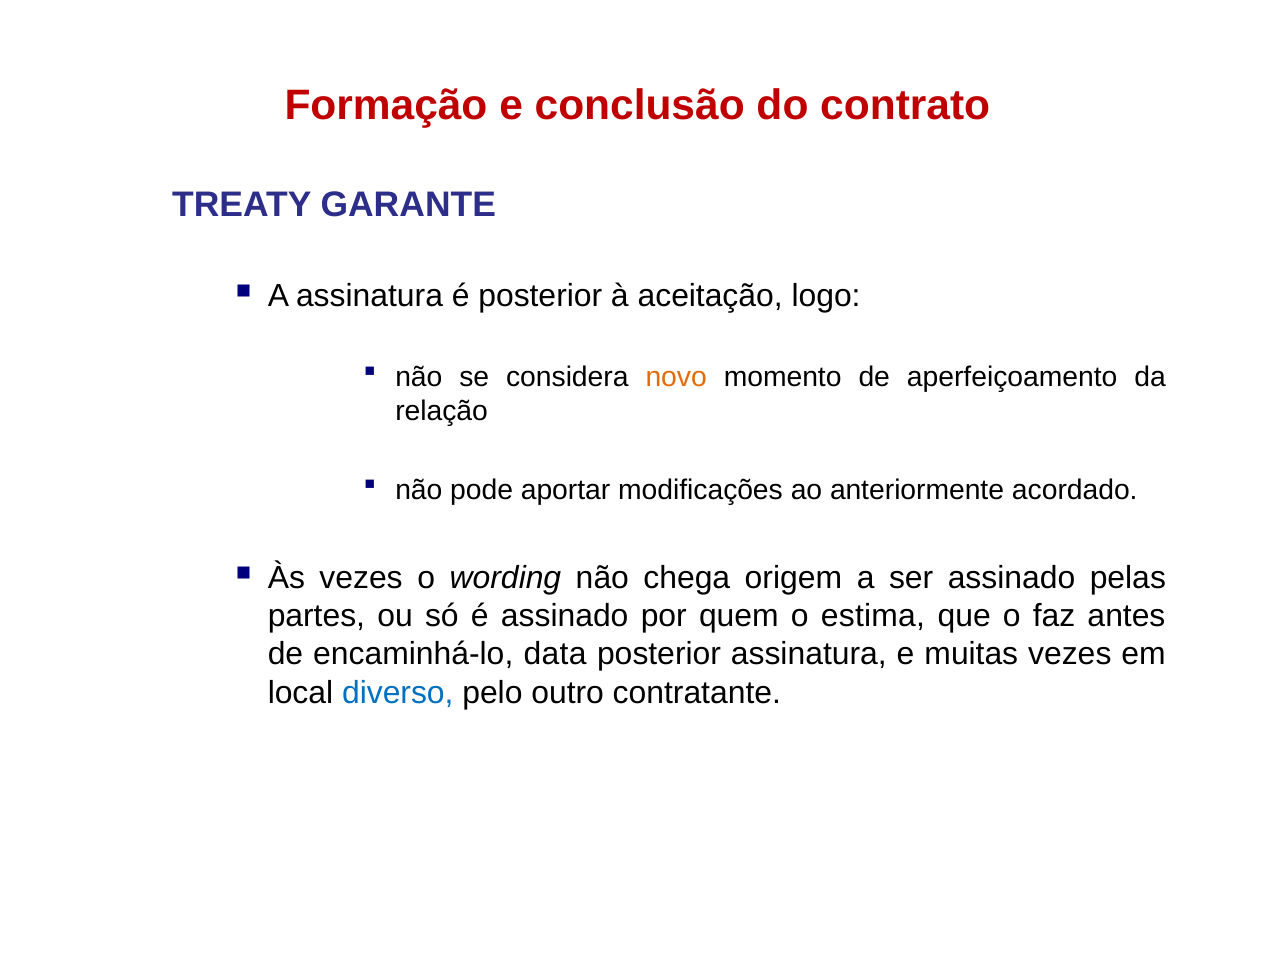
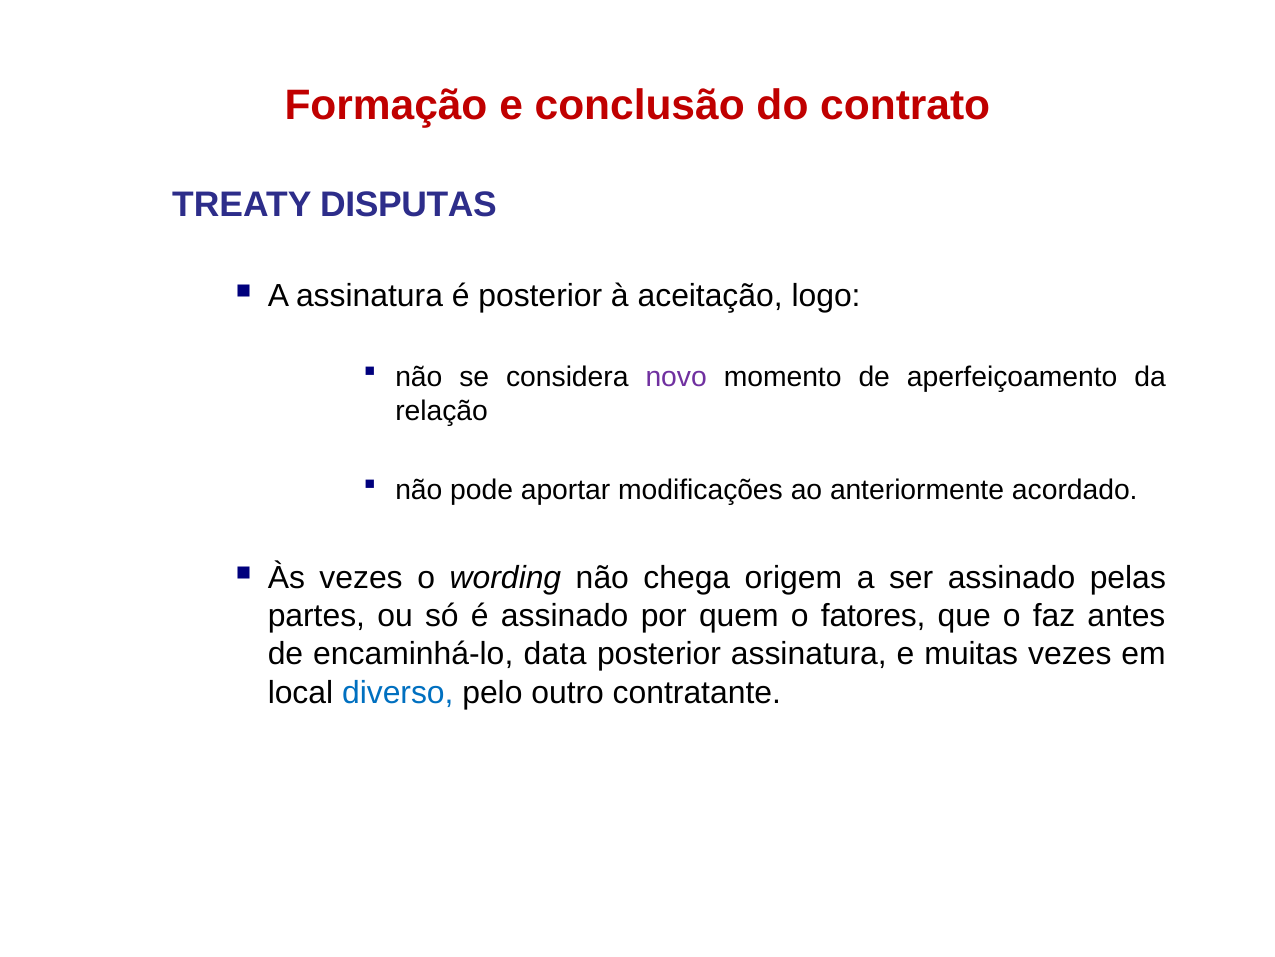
GARANTE: GARANTE -> DISPUTAS
novo colour: orange -> purple
estima: estima -> fatores
